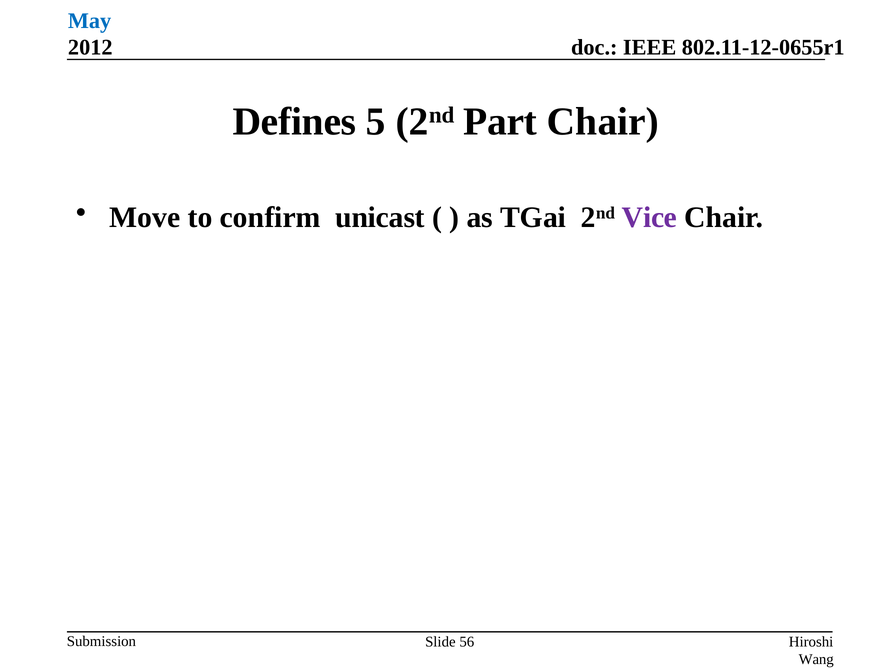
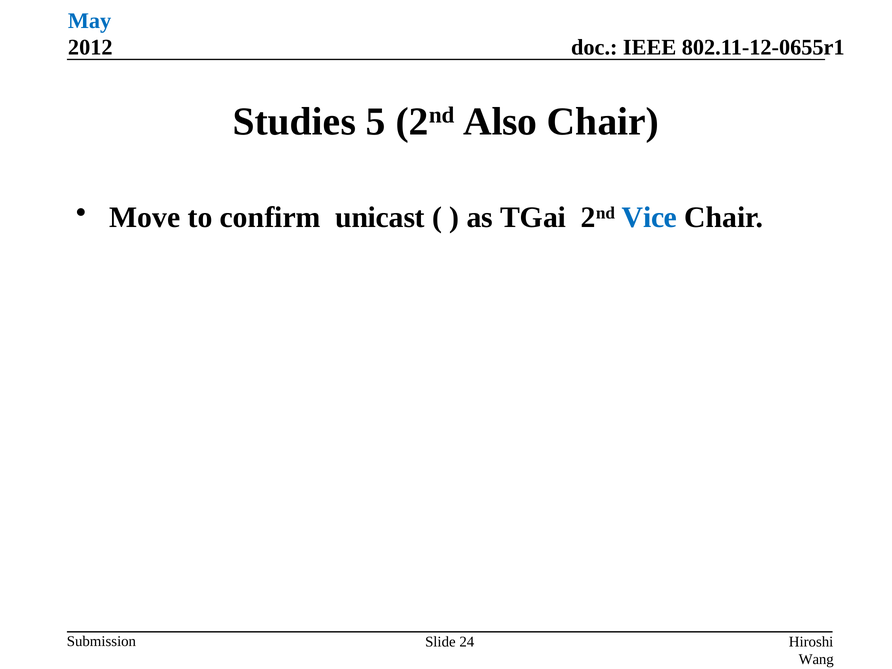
Defines: Defines -> Studies
Part: Part -> Also
Vice colour: purple -> blue
56: 56 -> 24
